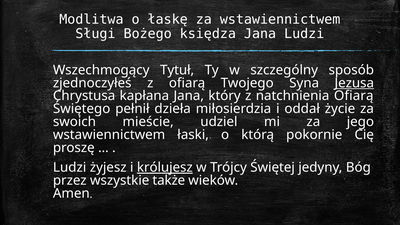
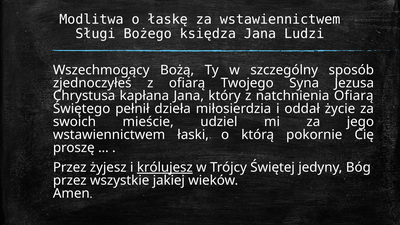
Tytuł: Tytuł -> Bożą
Jezusa underline: present -> none
Ludzi at (70, 168): Ludzi -> Przez
także: także -> jakiej
